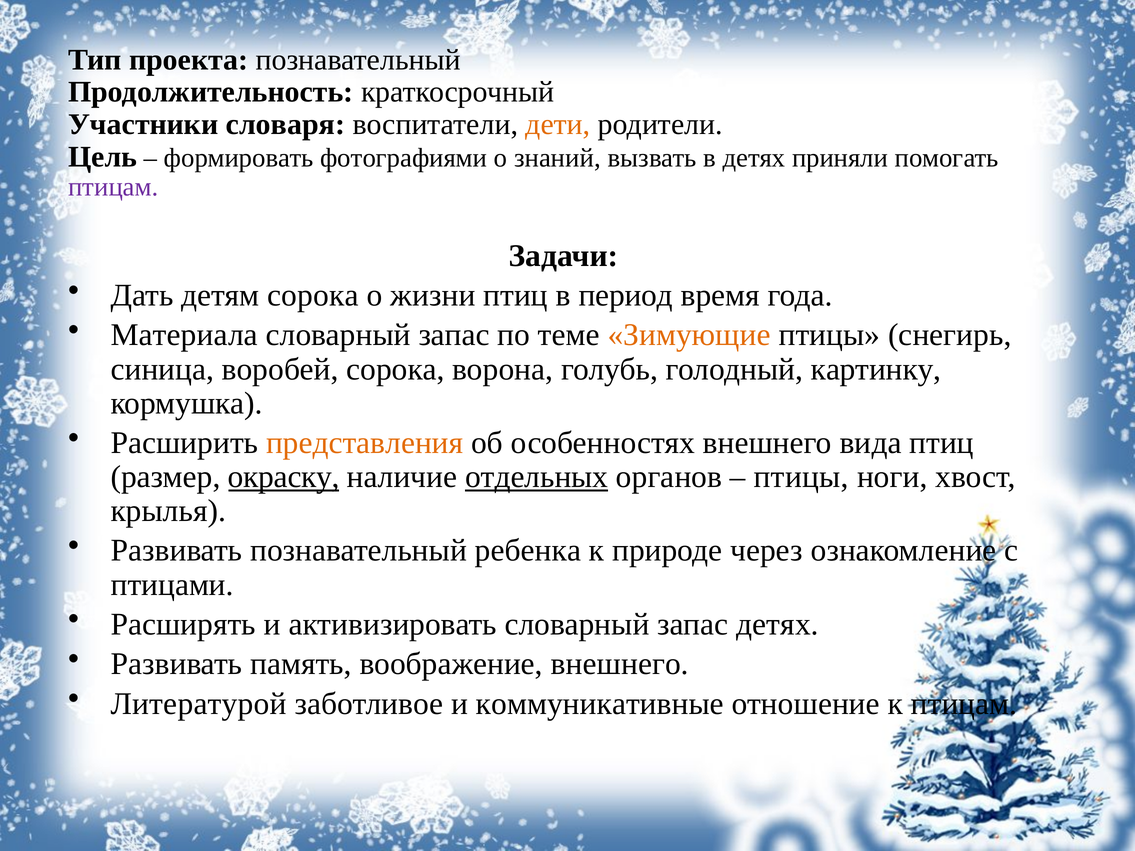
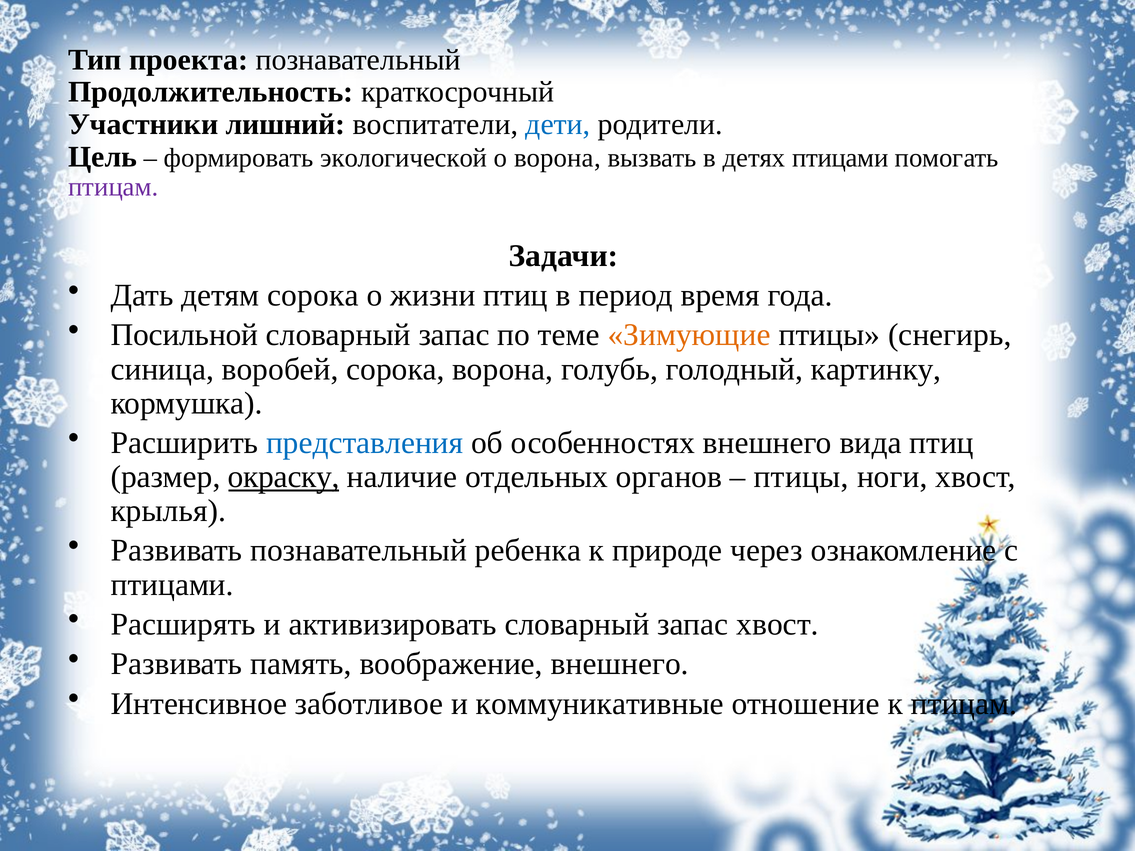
словаря: словаря -> лишний
дети colour: orange -> blue
фотографиями: фотографиями -> экологической
о знаний: знаний -> ворона
детях приняли: приняли -> птицами
Материала: Материала -> Посильной
представления colour: orange -> blue
отдельных underline: present -> none
запас детях: детях -> хвост
Литературой: Литературой -> Интенсивное
